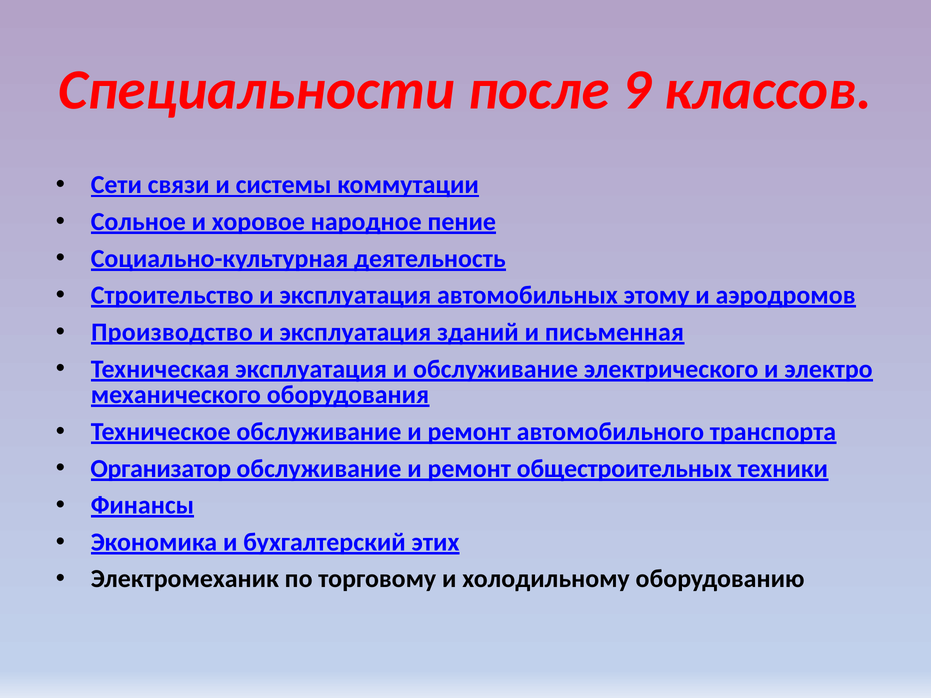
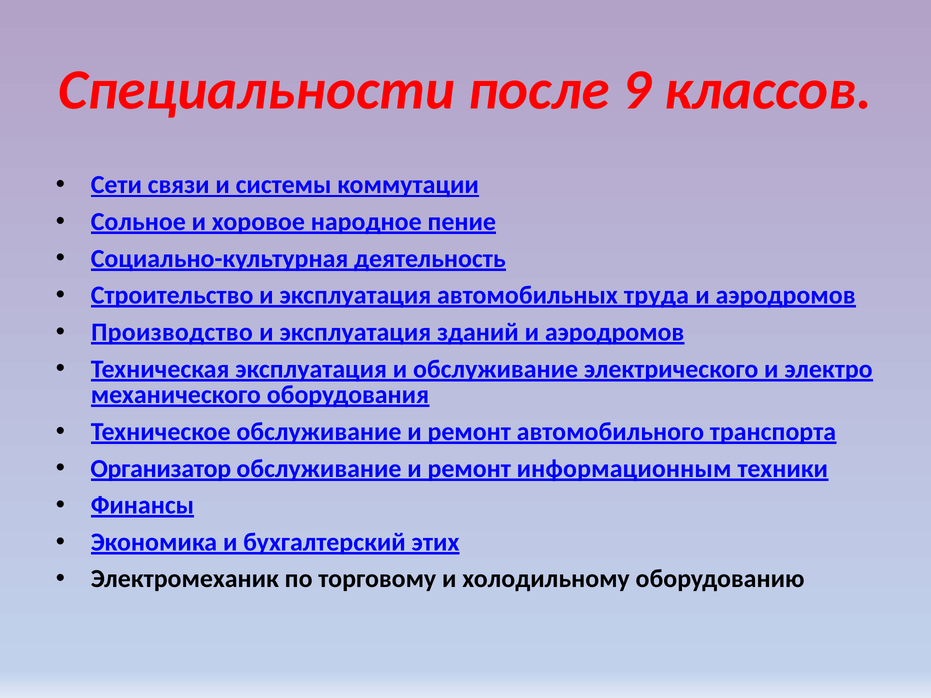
этому: этому -> труда
зданий и письменная: письменная -> аэродромов
общестроительных: общестроительных -> информационным
